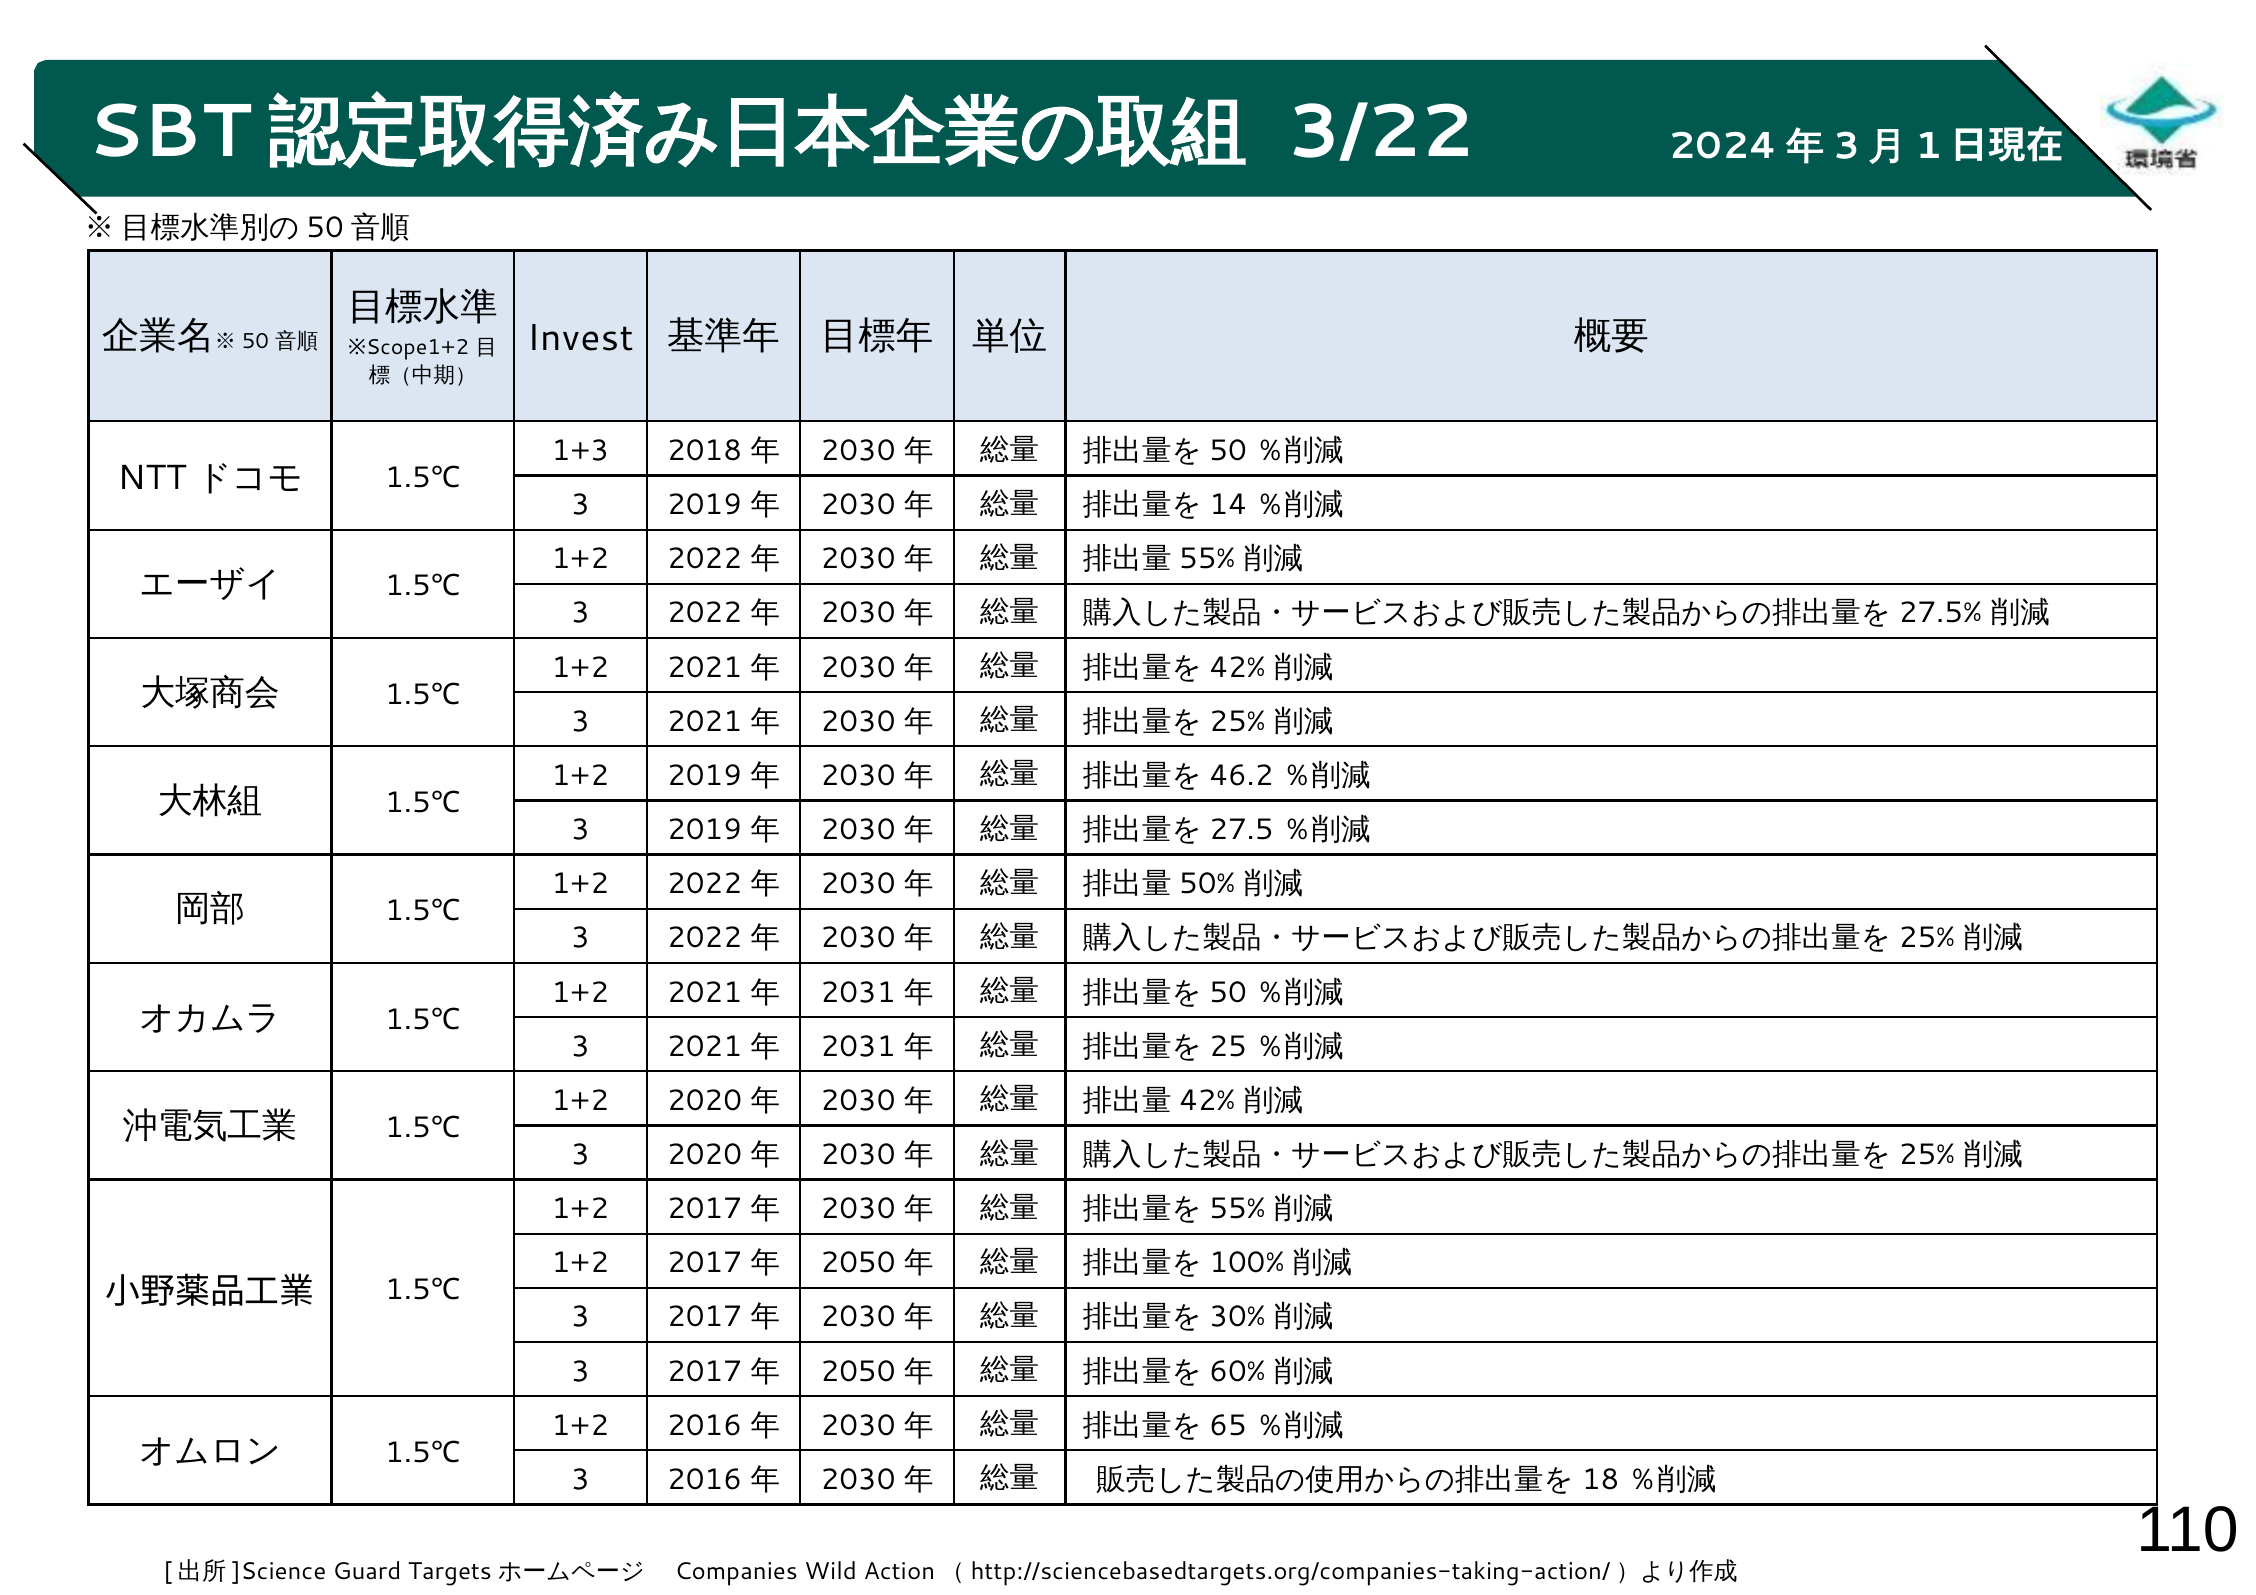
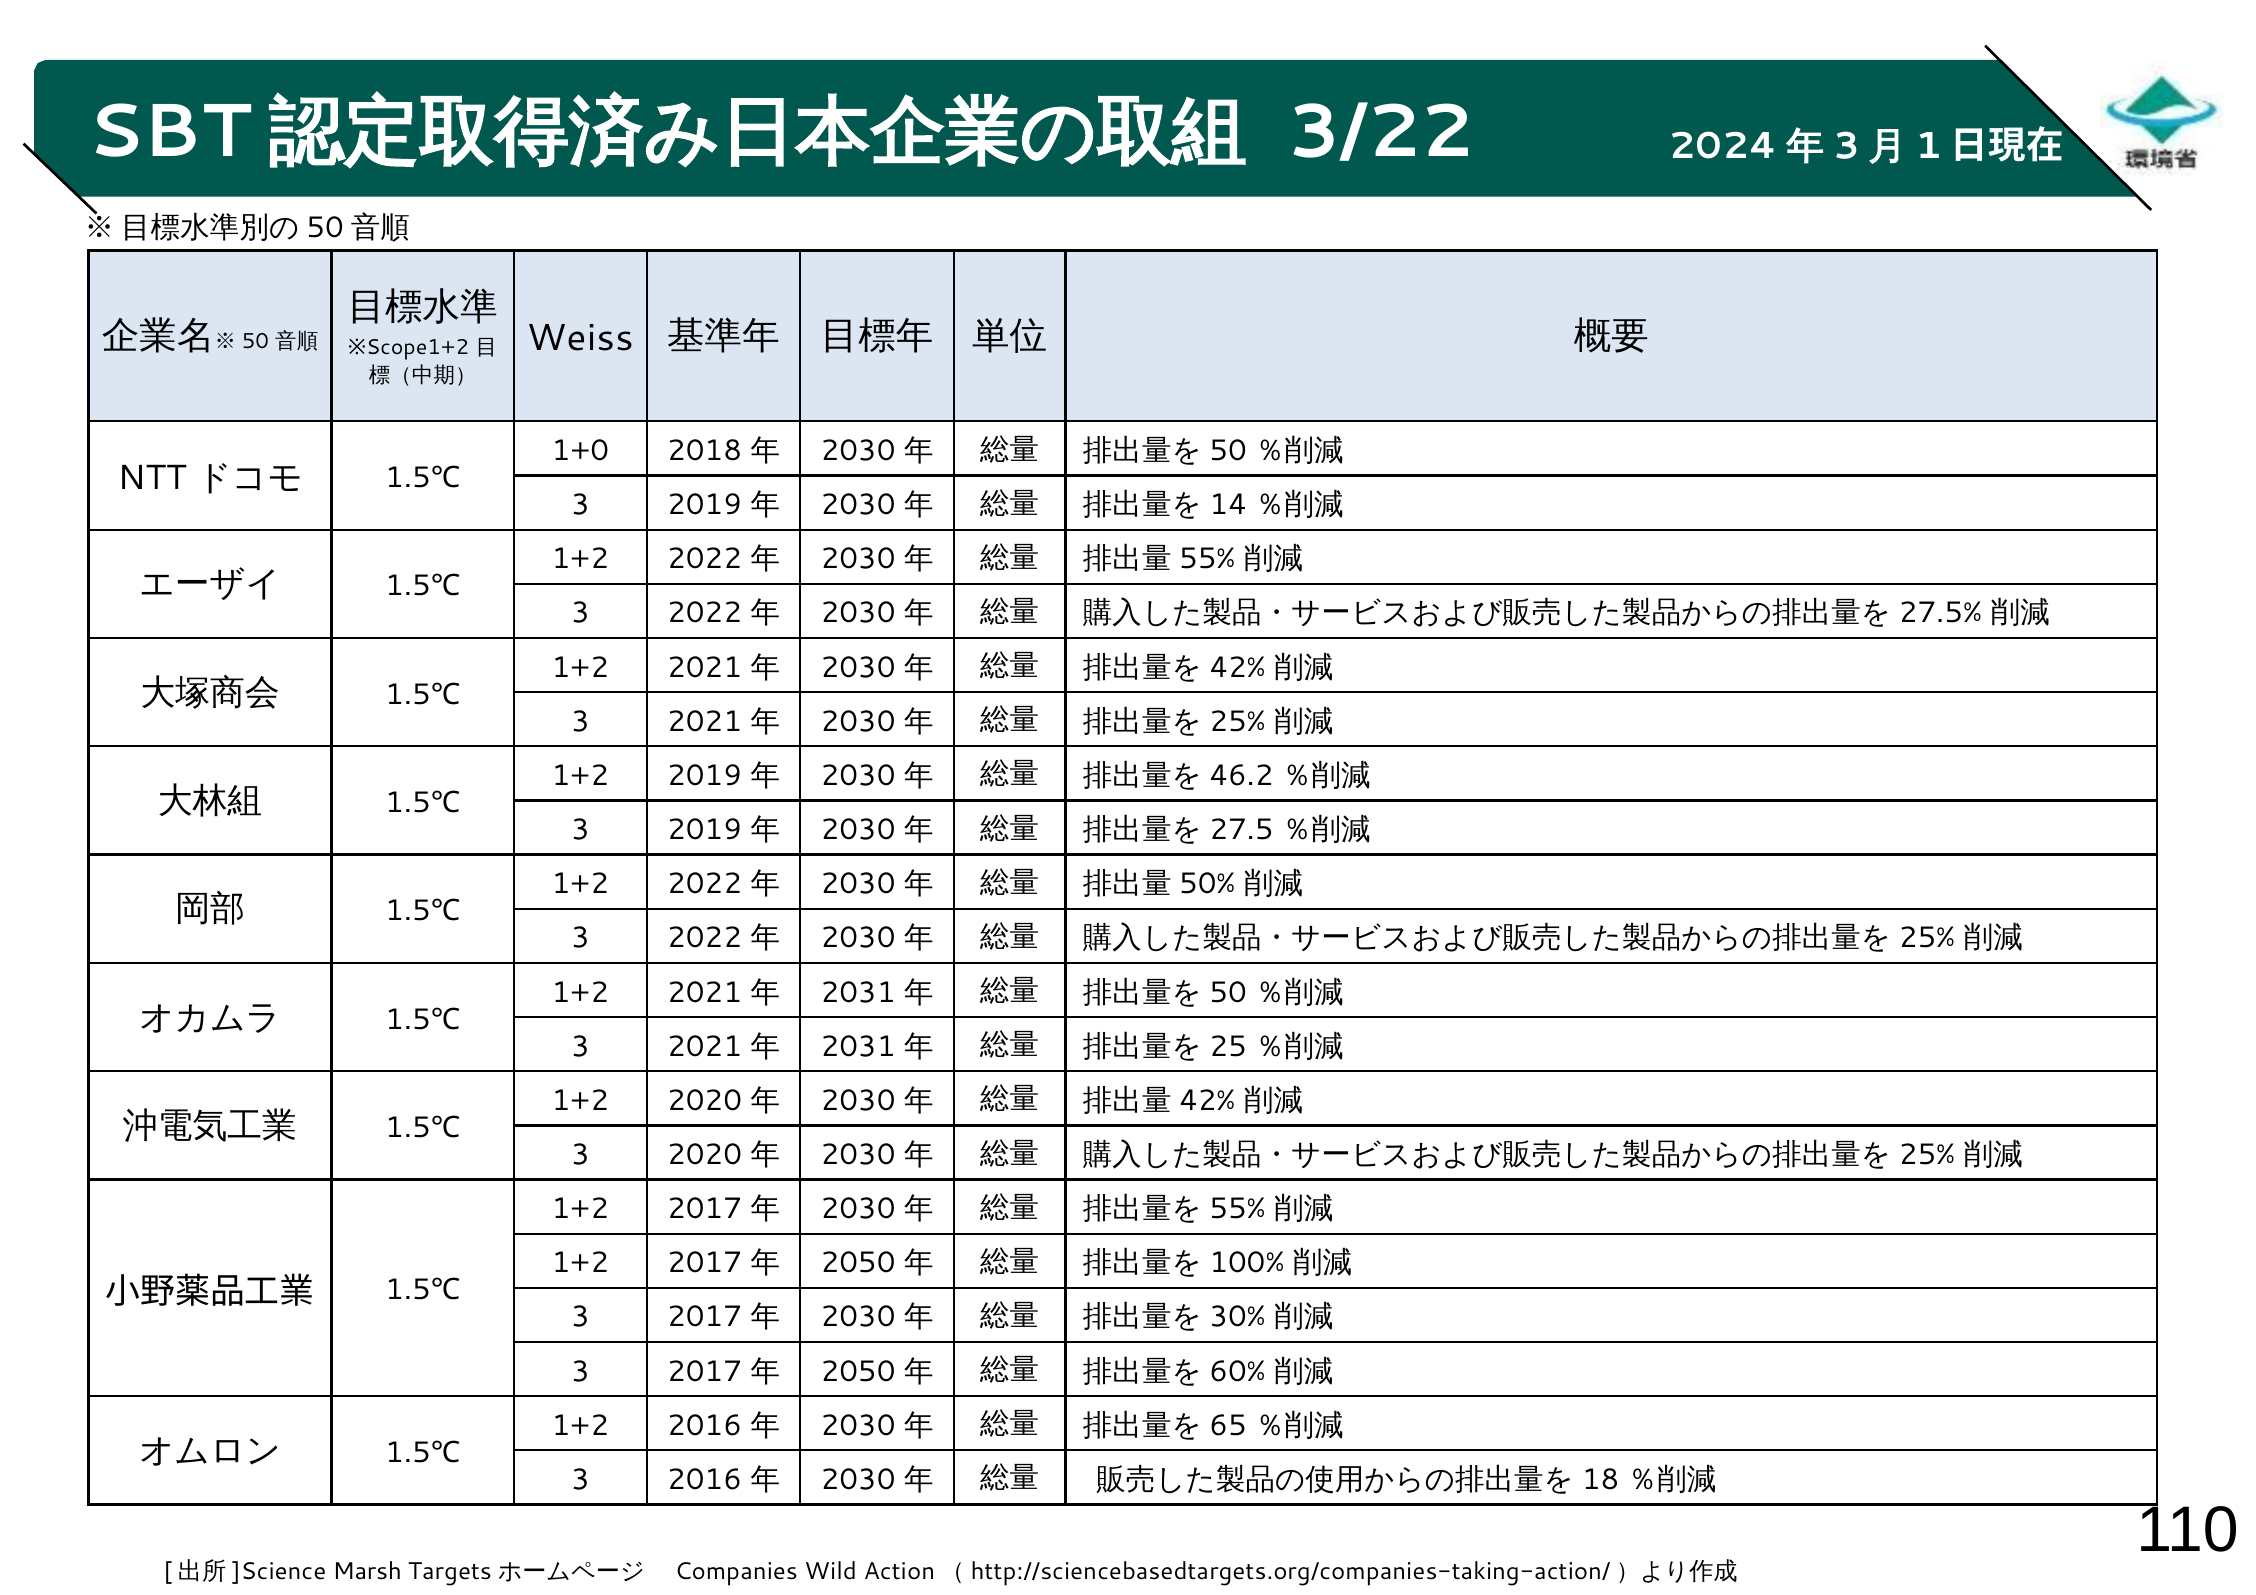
Invest: Invest -> Weiss
1+3: 1+3 -> 1+0
Guard: Guard -> Marsh
